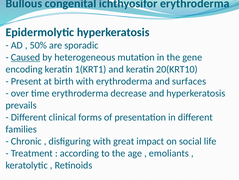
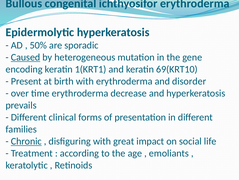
20(KRT10: 20(KRT10 -> 69(KRT10
surfaces: surfaces -> disorder
Chronic underline: none -> present
